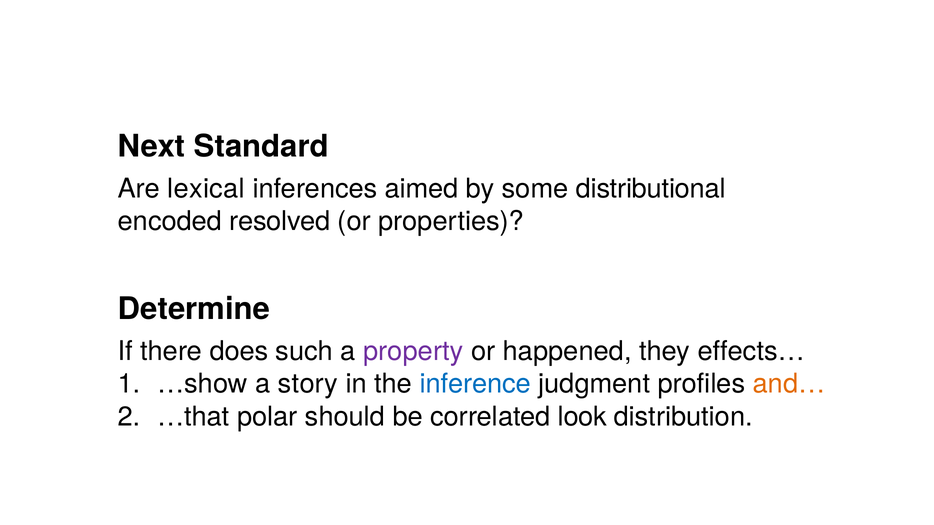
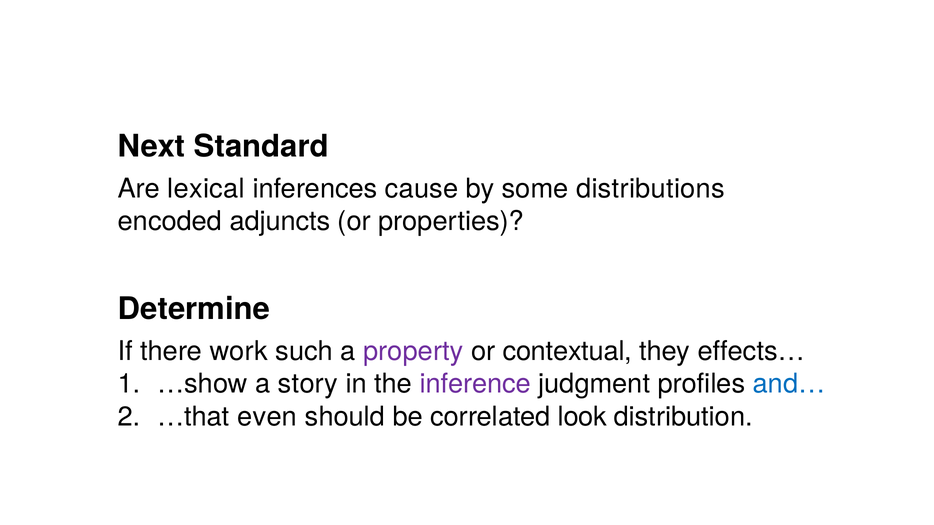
aimed: aimed -> cause
distributional: distributional -> distributions
resolved: resolved -> adjuncts
does: does -> work
happened: happened -> contextual
inference colour: blue -> purple
and… colour: orange -> blue
polar: polar -> even
